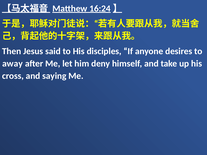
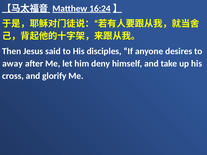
saying: saying -> glorify
